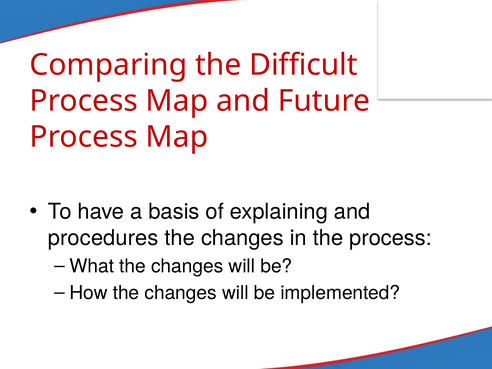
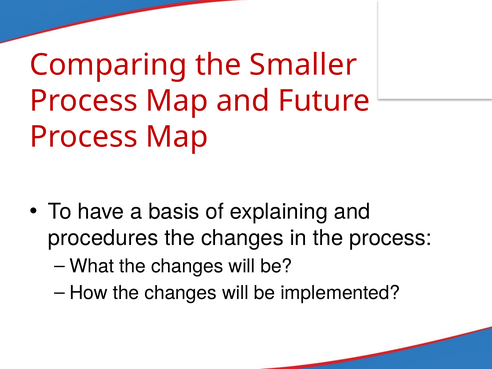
Difficult: Difficult -> Smaller
